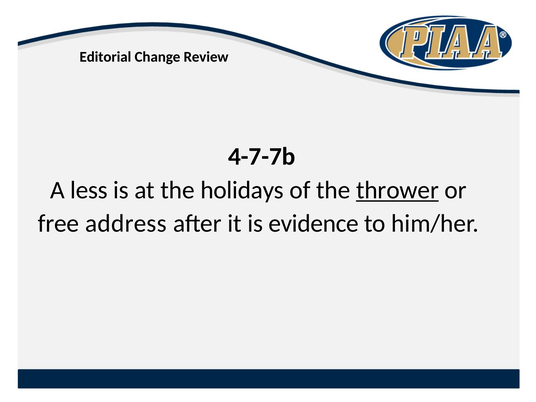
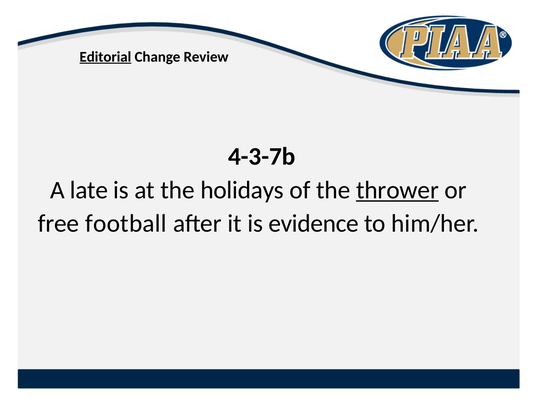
Editorial underline: none -> present
4-7-7b: 4-7-7b -> 4-3-7b
less: less -> late
address: address -> football
